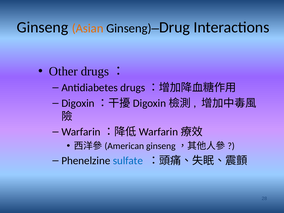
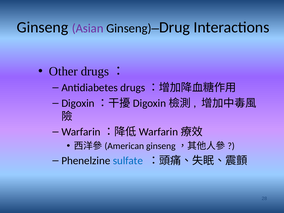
Asian colour: orange -> purple
